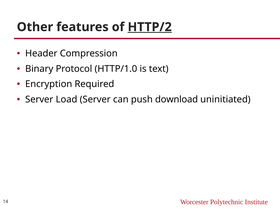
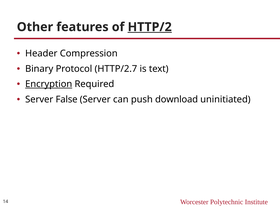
HTTP/1.0: HTTP/1.0 -> HTTP/2.7
Encryption underline: none -> present
Load: Load -> False
